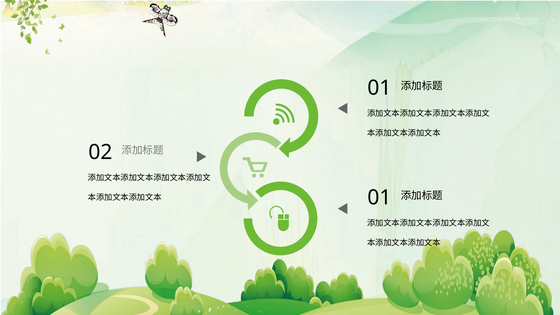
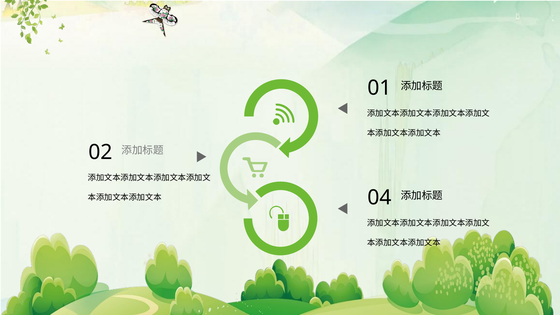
01 at (380, 198): 01 -> 04
